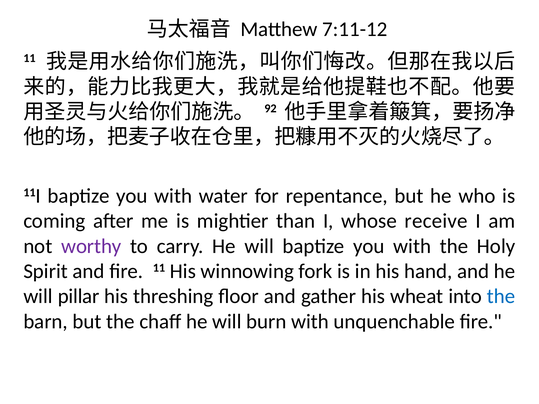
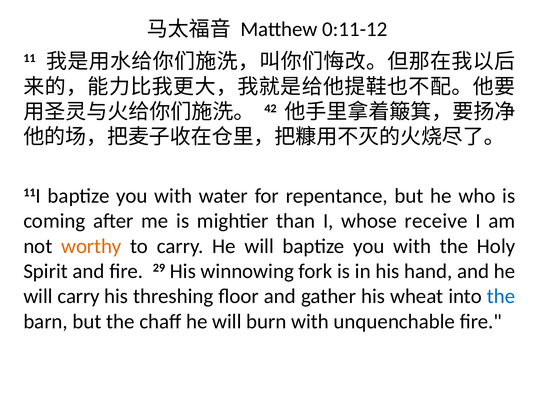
7:11-12: 7:11-12 -> 0:11-12
92: 92 -> 42
worthy colour: purple -> orange
fire 11: 11 -> 29
will pillar: pillar -> carry
